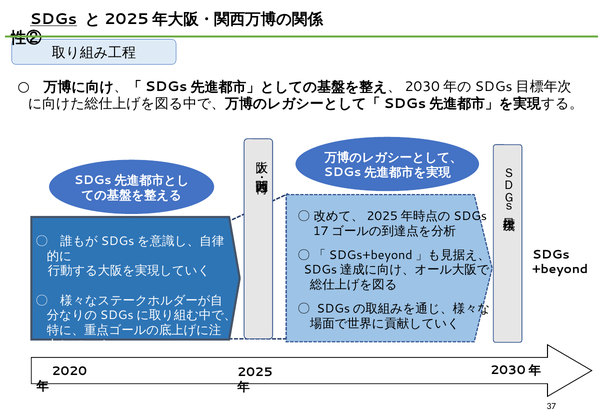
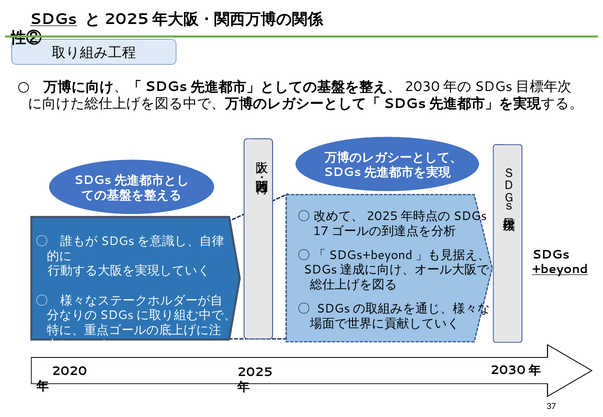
+beyond underline: none -> present
